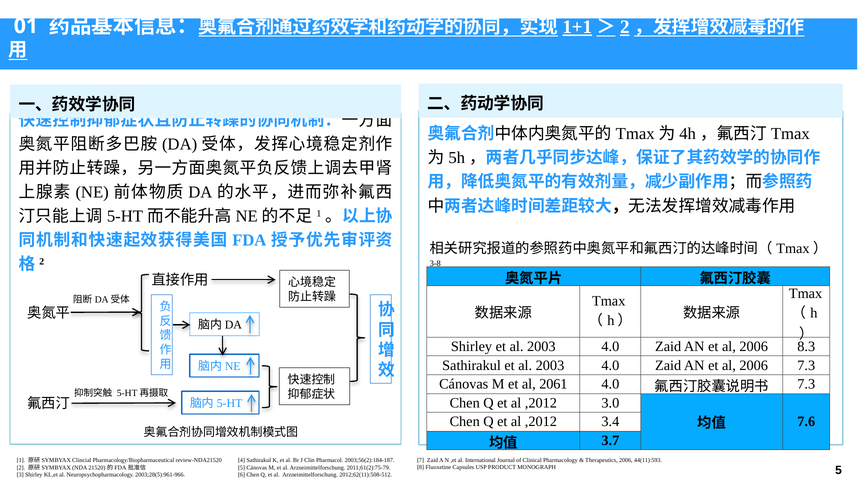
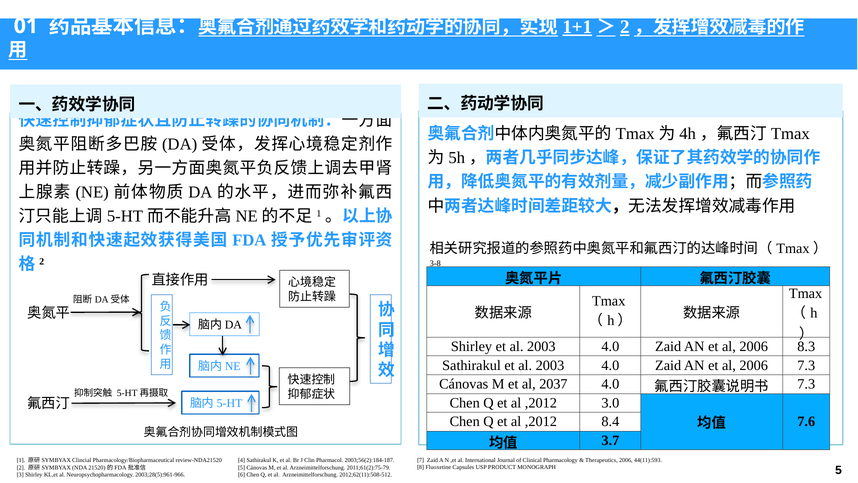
2061: 2061 -> 2037
3.4: 3.4 -> 8.4
